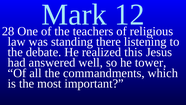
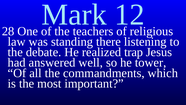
this: this -> trap
